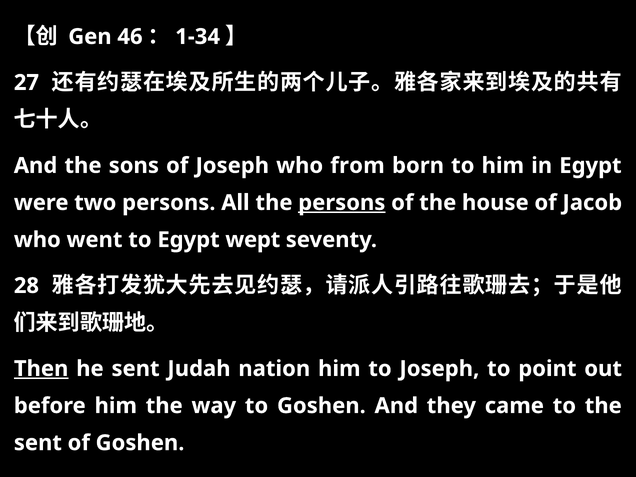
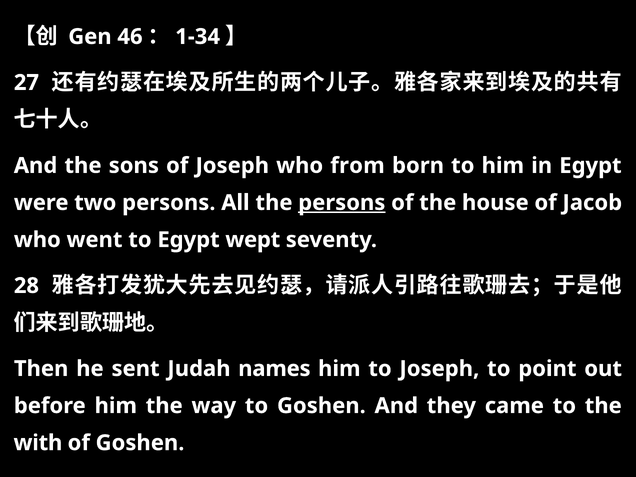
Then underline: present -> none
nation: nation -> names
sent at (38, 443): sent -> with
